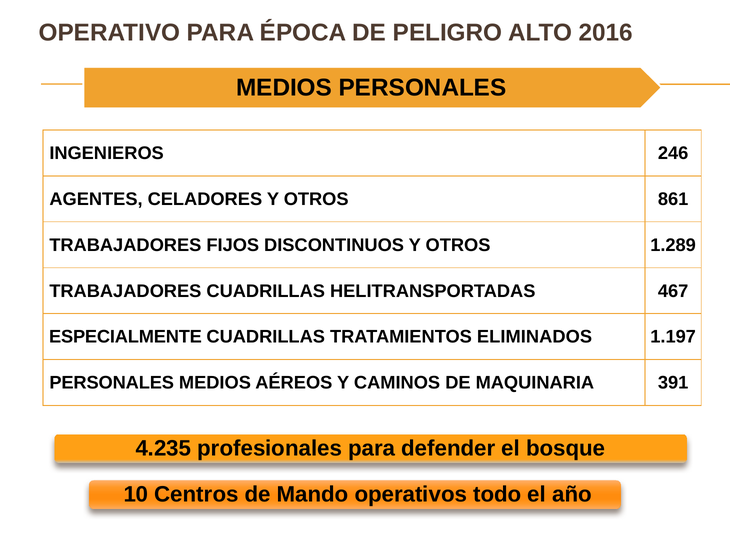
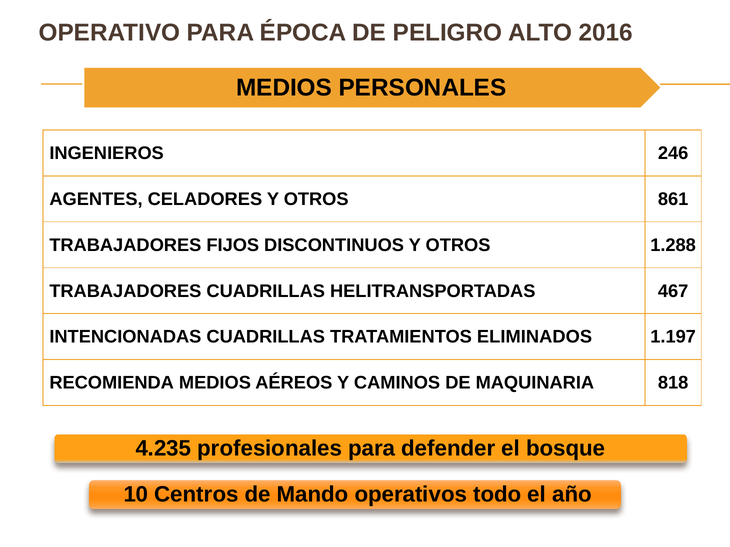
1.289: 1.289 -> 1.288
ESPECIALMENTE: ESPECIALMENTE -> INTENCIONADAS
PERSONALES at (112, 383): PERSONALES -> RECOMIENDA
391: 391 -> 818
